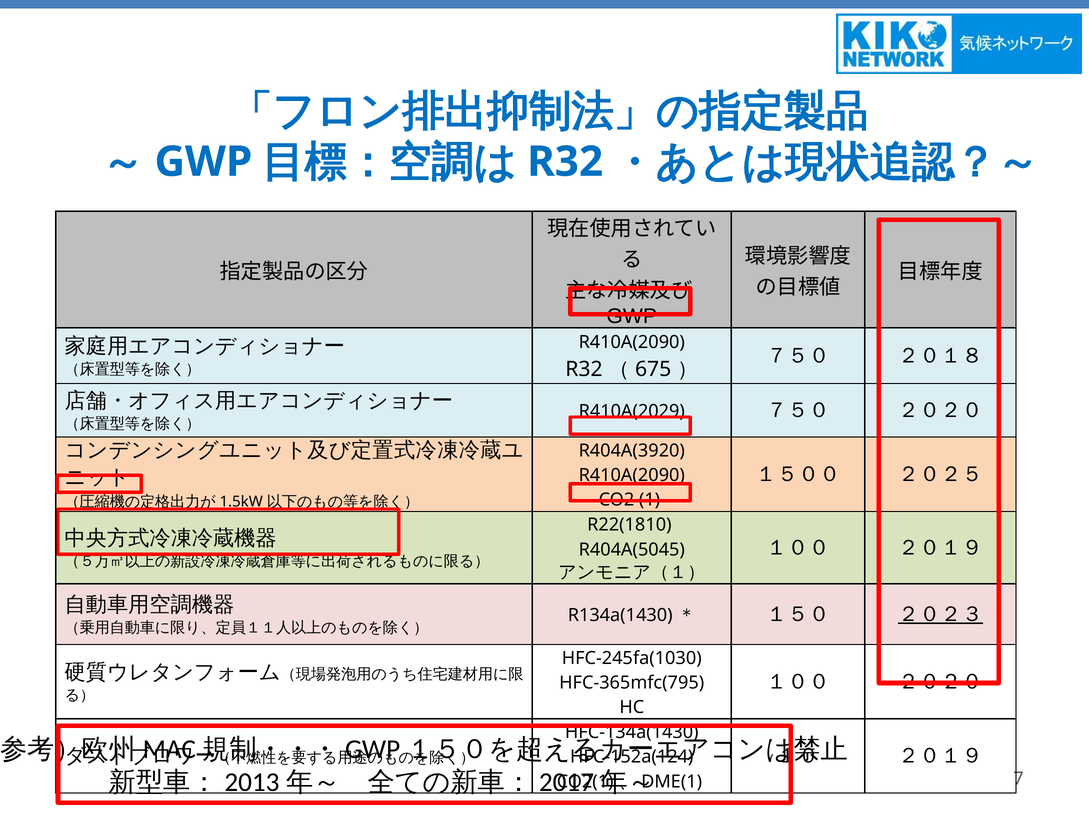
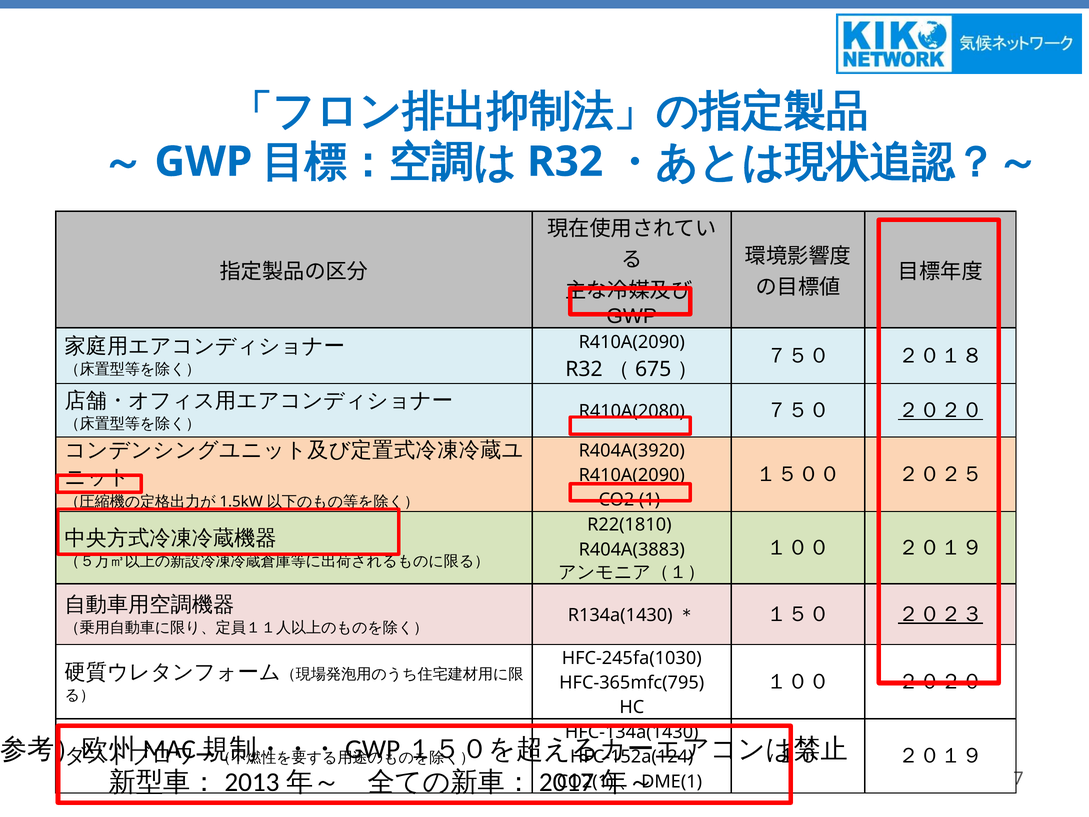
R410A(2029: R410A(2029 -> R410A(2080
２０２０ at (940, 410) underline: none -> present
R404A(5045: R404A(5045 -> R404A(3883
